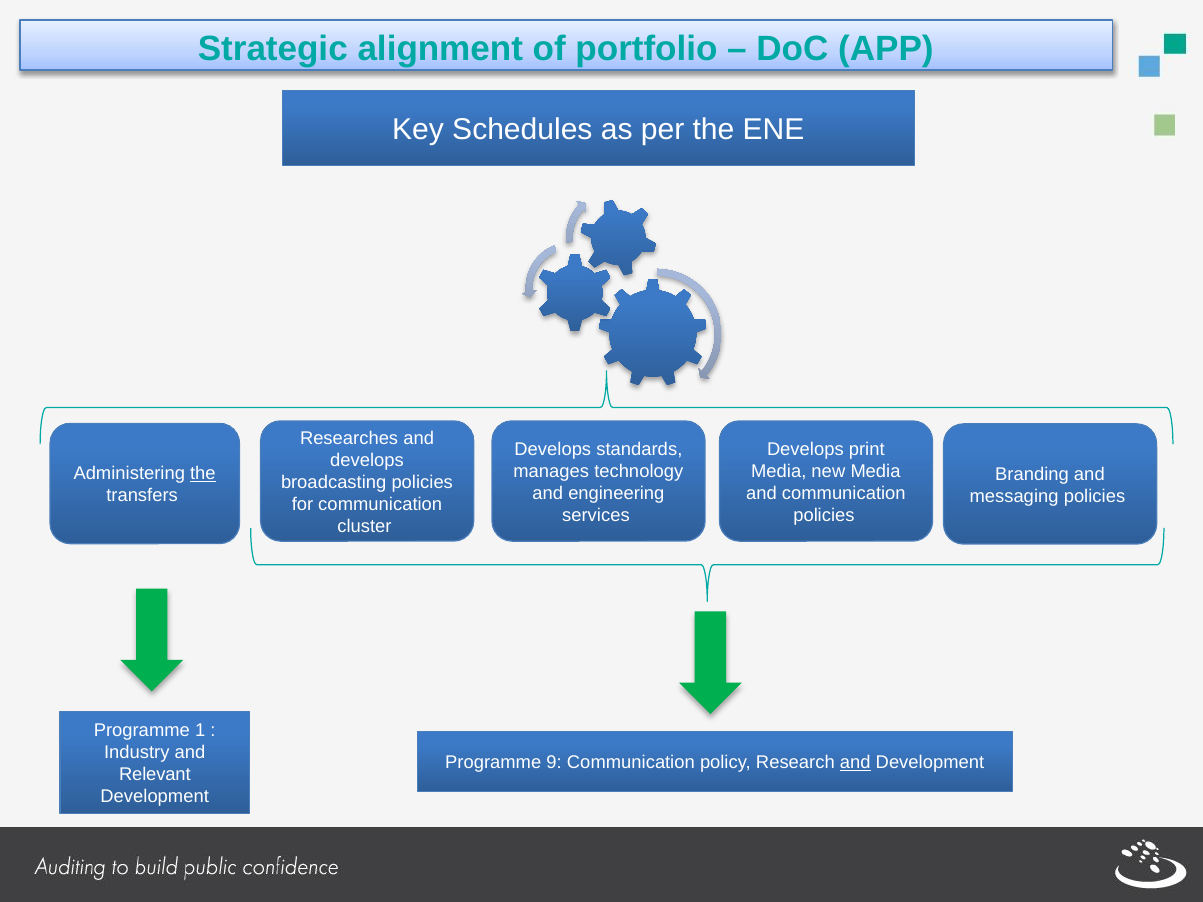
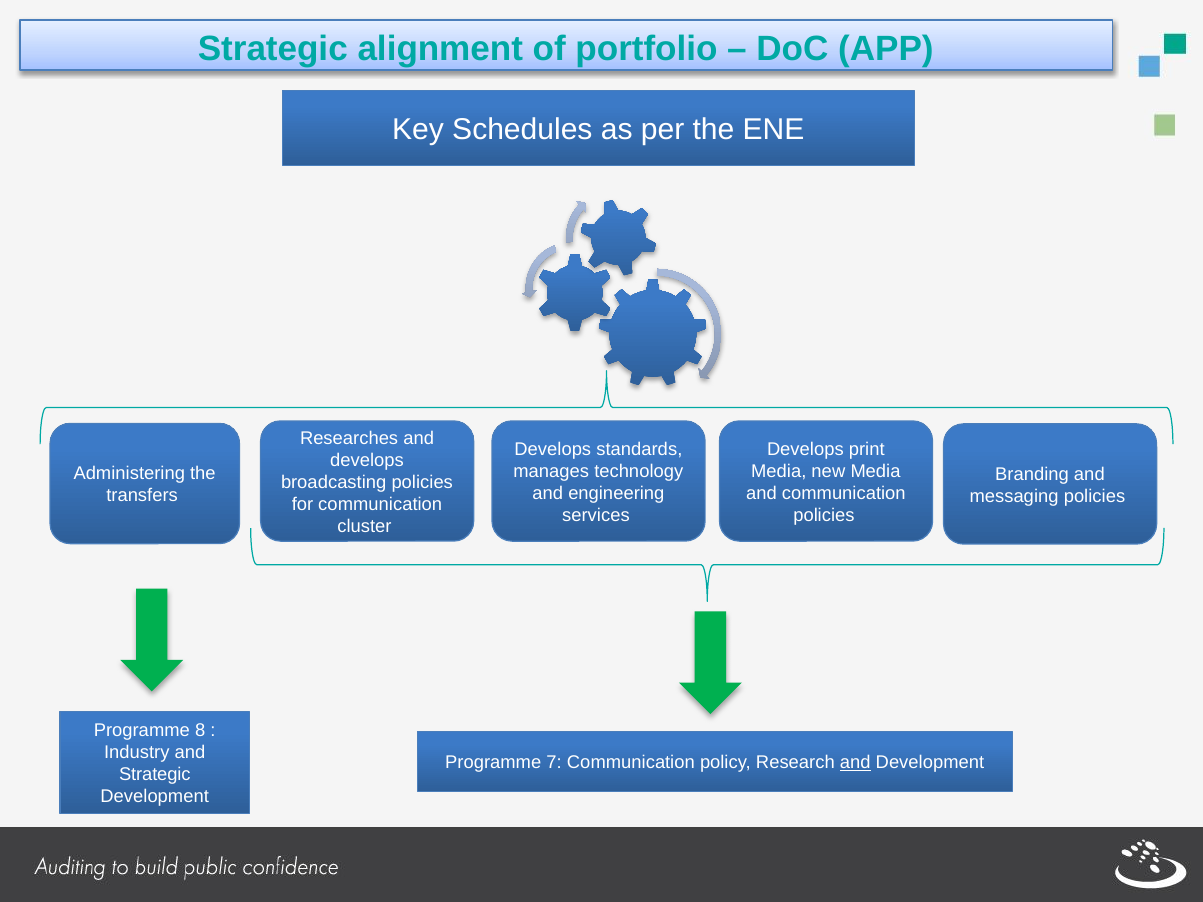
the at (203, 474) underline: present -> none
1: 1 -> 8
9: 9 -> 7
Relevant at (155, 775): Relevant -> Strategic
